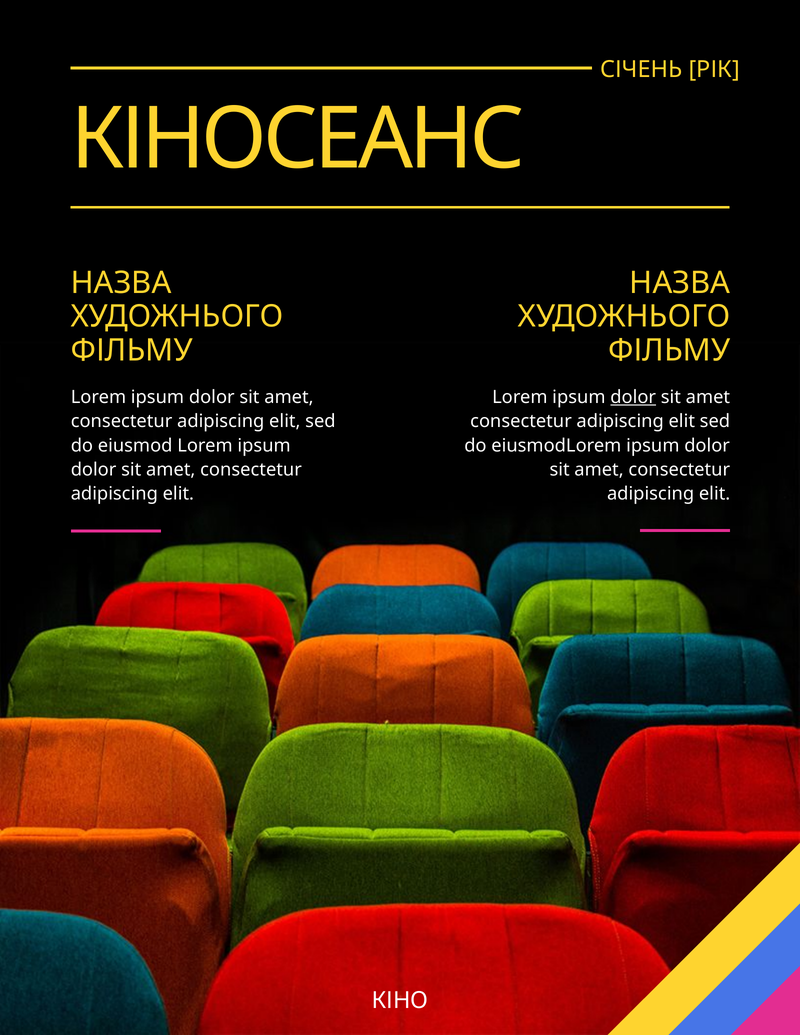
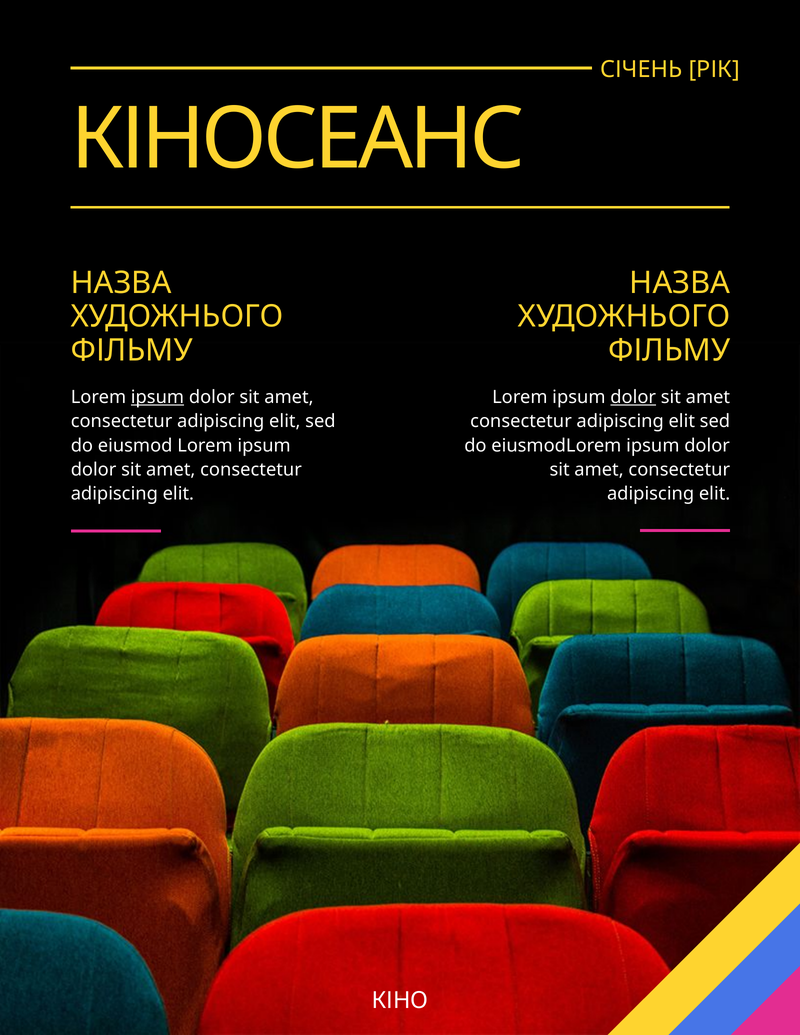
ipsum at (157, 397) underline: none -> present
